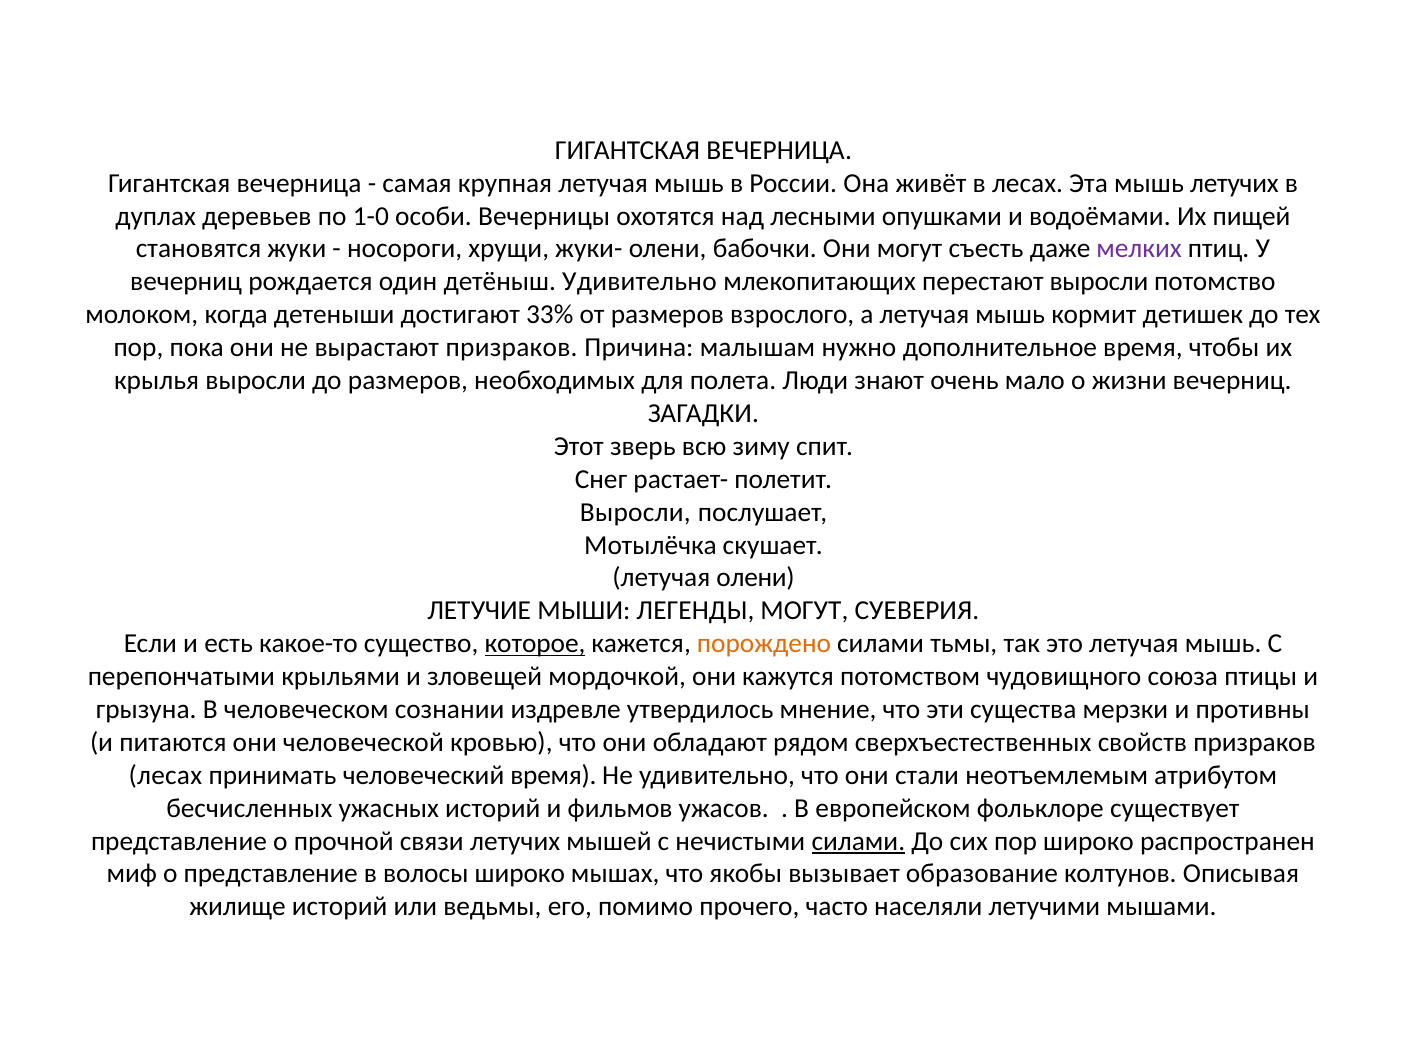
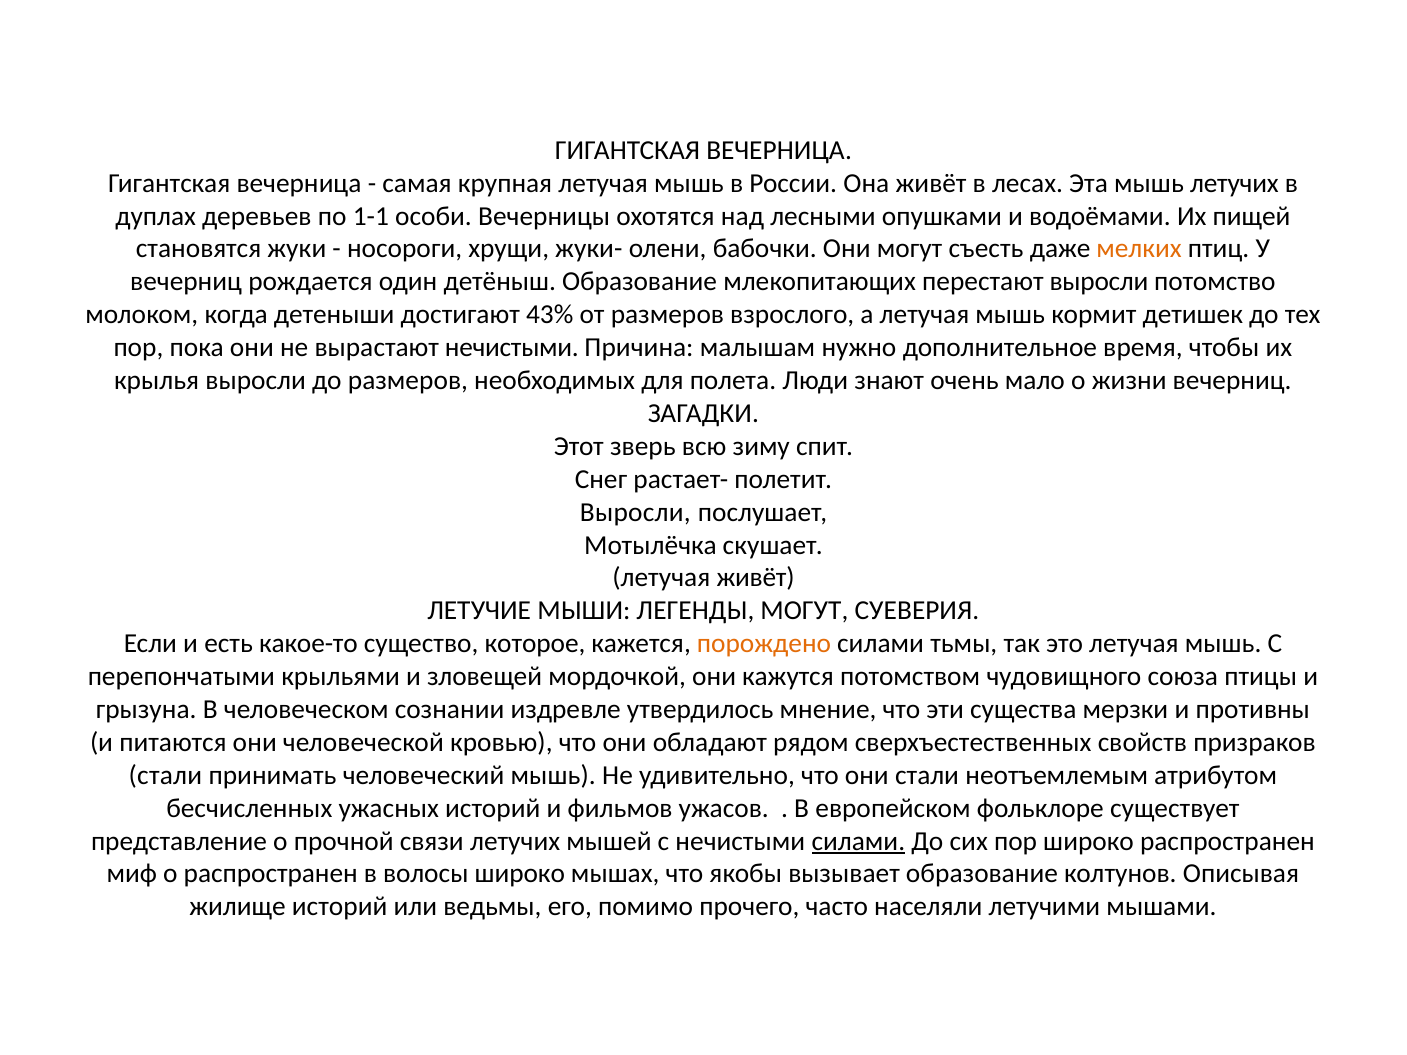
1-0: 1-0 -> 1-1
мелких colour: purple -> orange
детёныш Удивительно: Удивительно -> Образование
33%: 33% -> 43%
вырастают призраков: призраков -> нечистыми
летучая олени: олени -> живёт
которое underline: present -> none
лесах at (165, 775): лесах -> стали
человеческий время: время -> мышь
о представление: представление -> распространен
